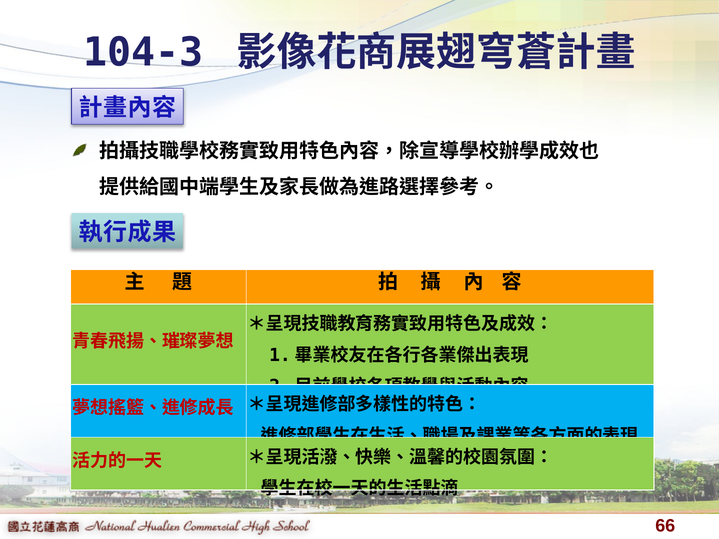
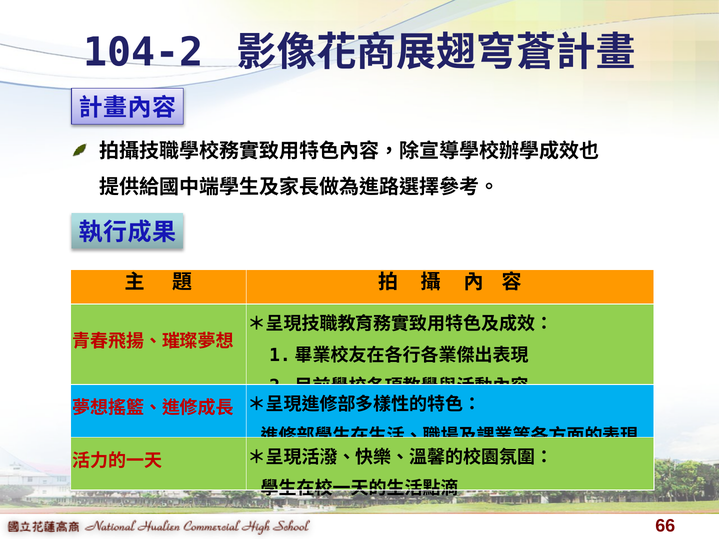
104-3: 104-3 -> 104-2
